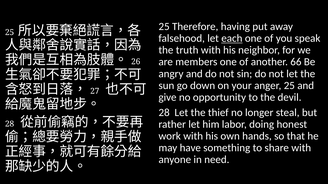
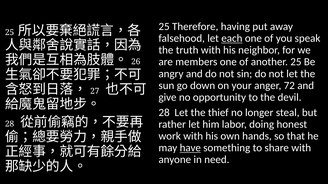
another 66: 66 -> 25
anger 25: 25 -> 72
have underline: none -> present
